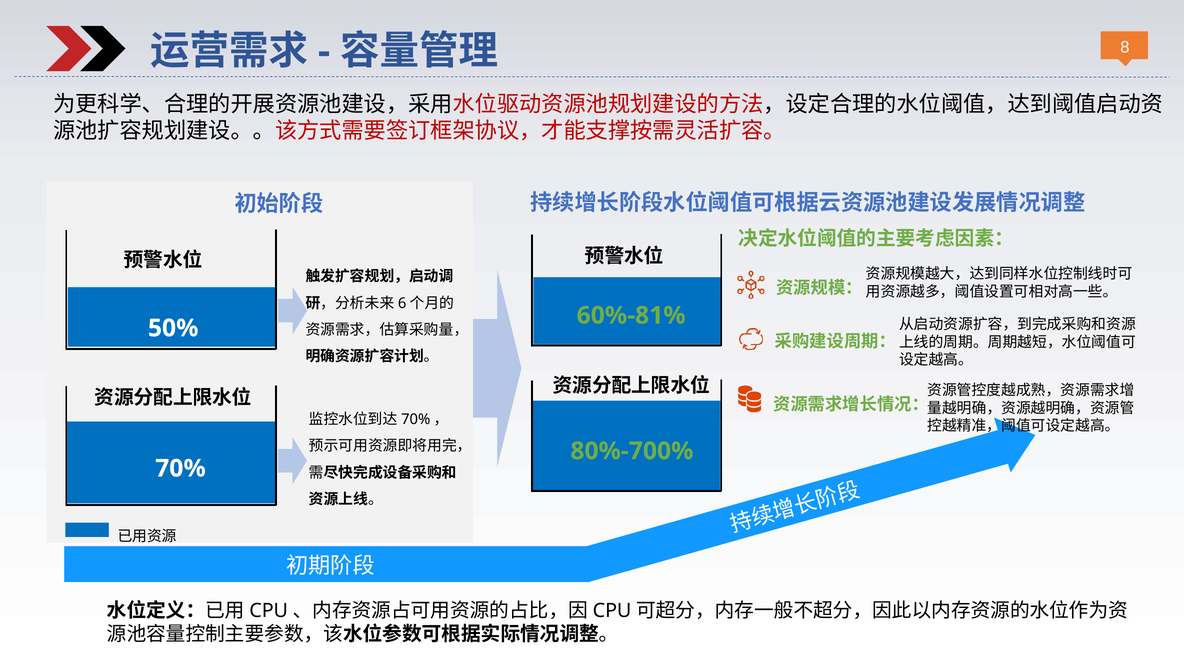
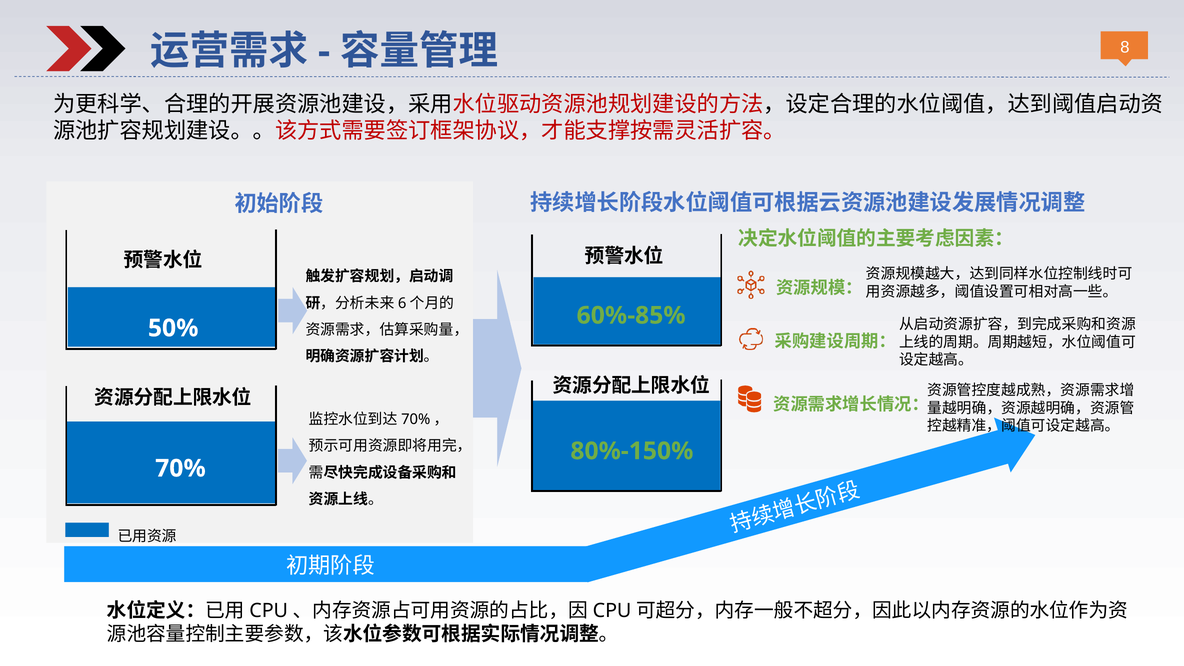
60%-81%: 60%-81% -> 60%-85%
80%-700%: 80%-700% -> 80%-150%
